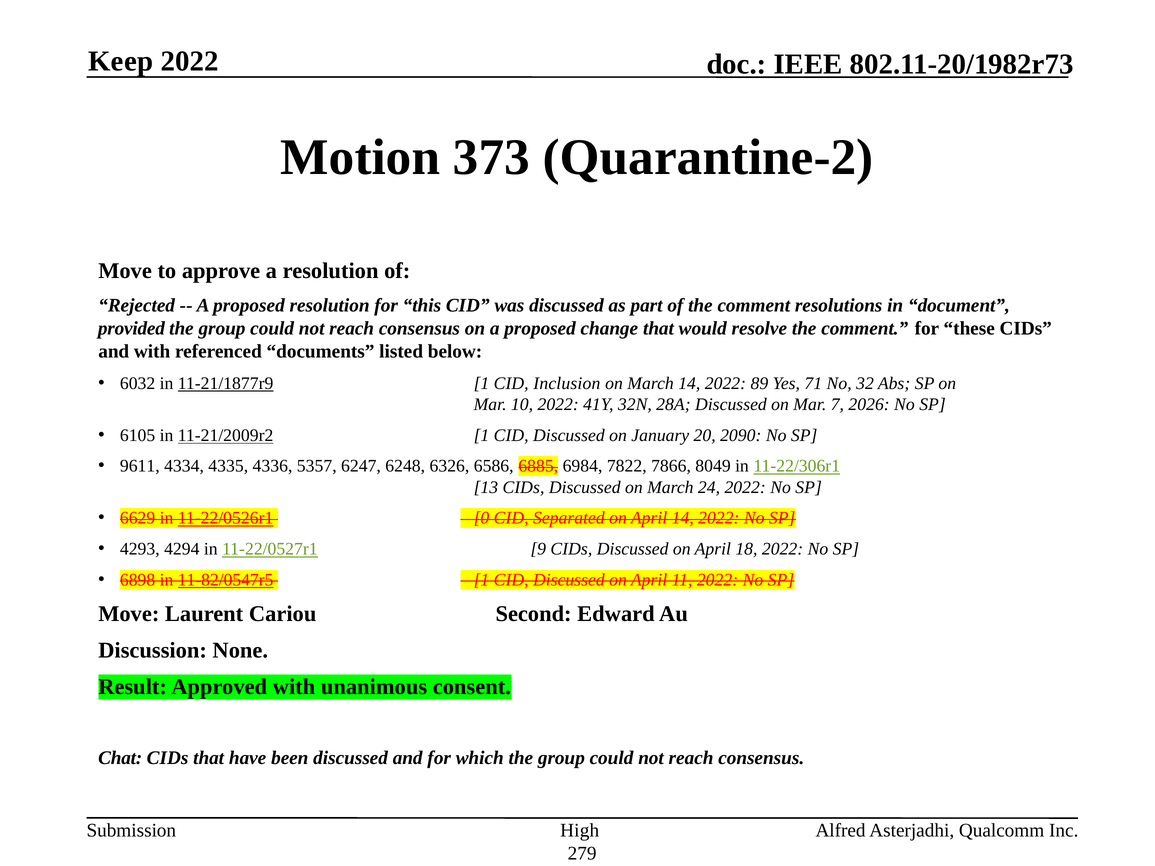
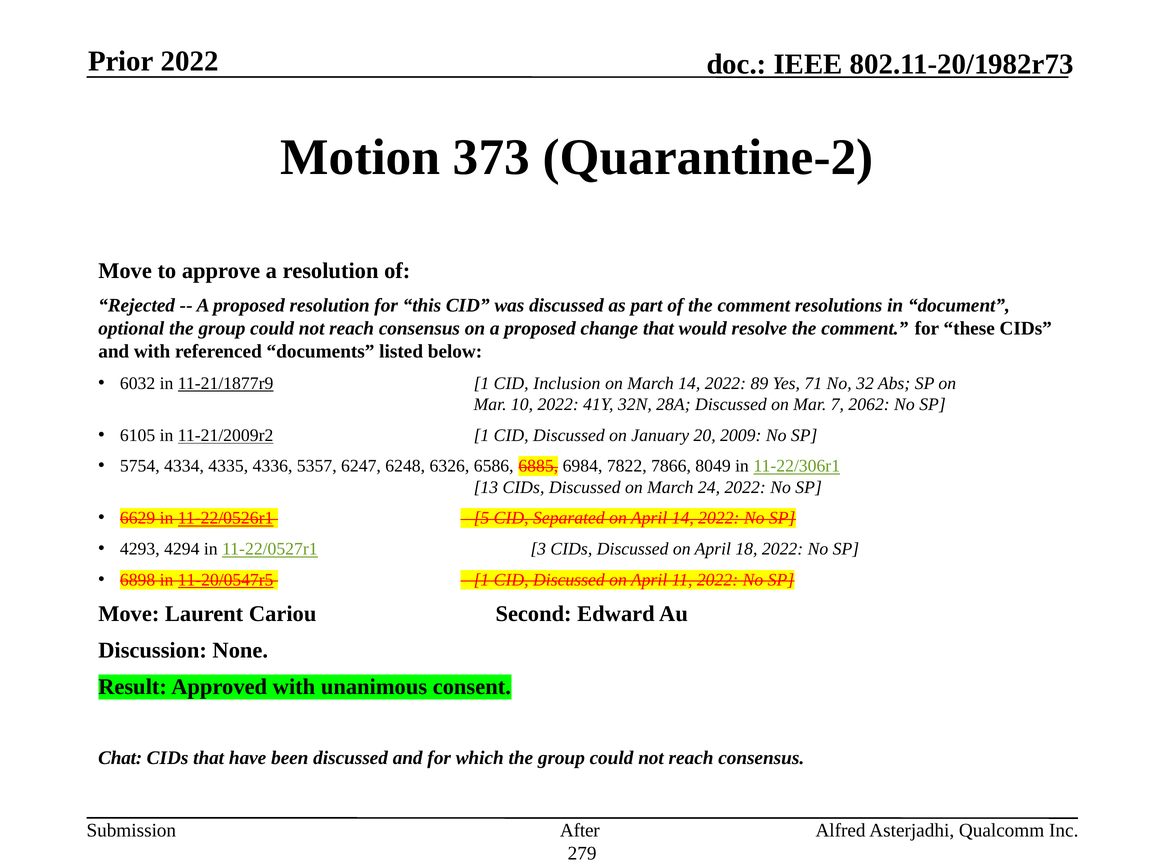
Keep: Keep -> Prior
provided: provided -> optional
2026: 2026 -> 2062
2090: 2090 -> 2009
9611: 9611 -> 5754
0: 0 -> 5
9: 9 -> 3
11-82/0547r5: 11-82/0547r5 -> 11-20/0547r5
High: High -> After
